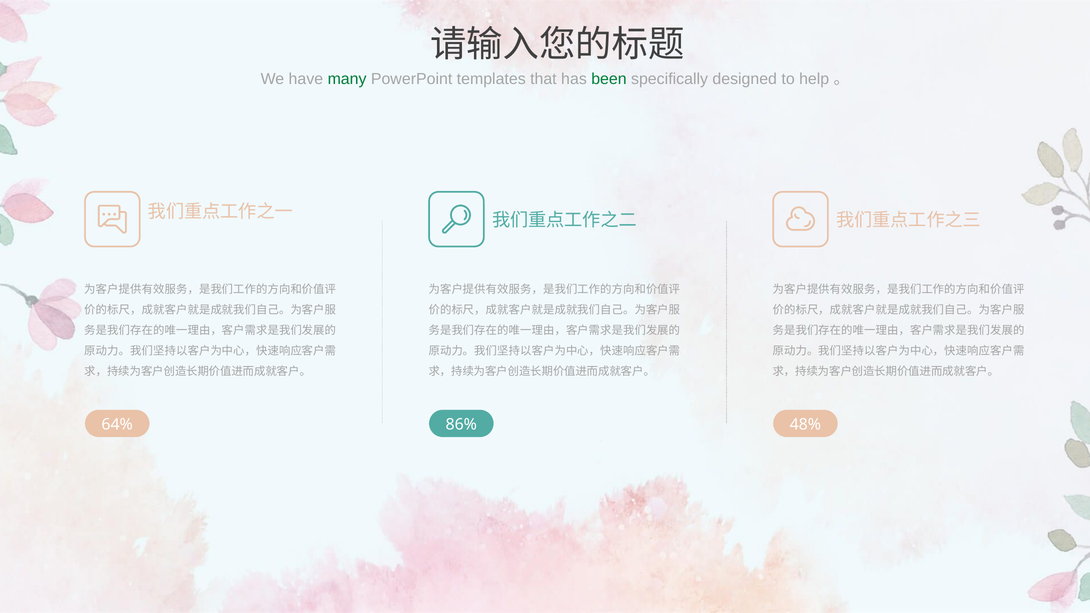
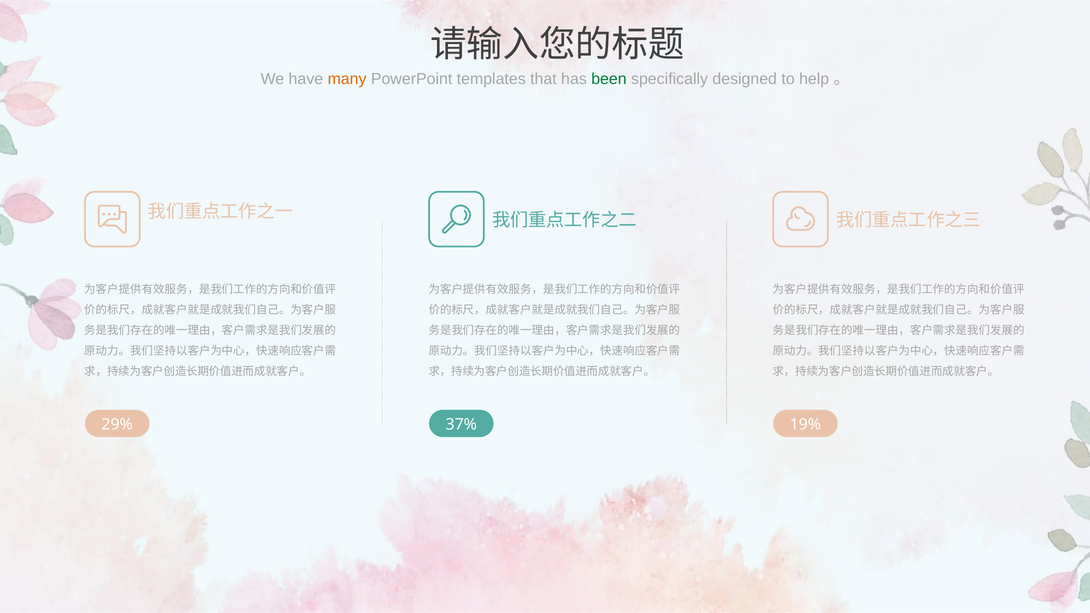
many colour: green -> orange
64%: 64% -> 29%
86%: 86% -> 37%
48%: 48% -> 19%
